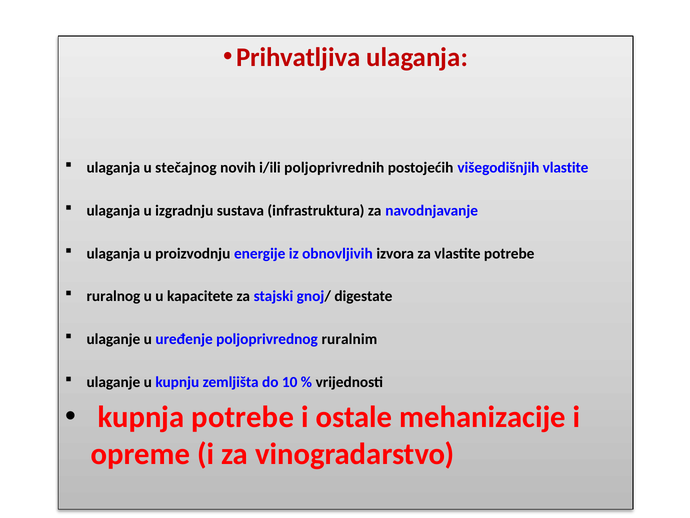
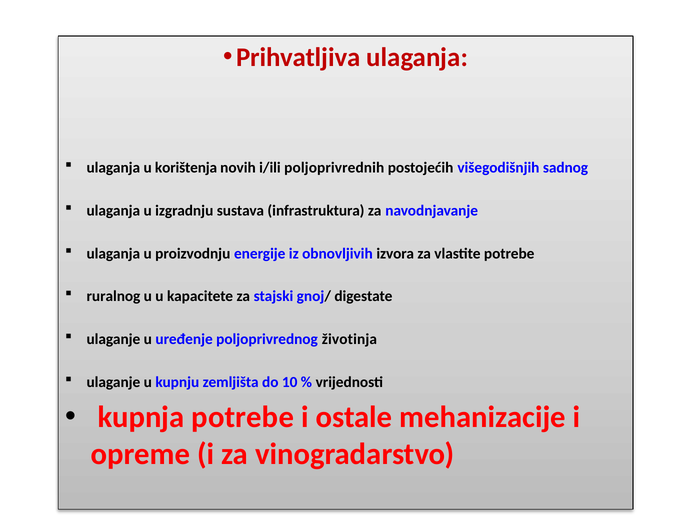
stečajnog: stečajnog -> korištenja
višegodišnjih vlastite: vlastite -> sadnog
ruralnim: ruralnim -> životinja
